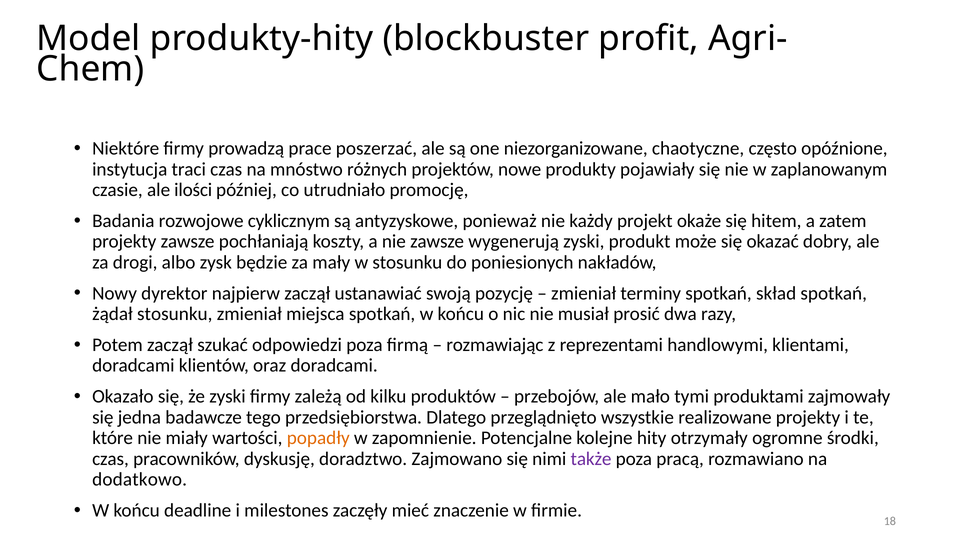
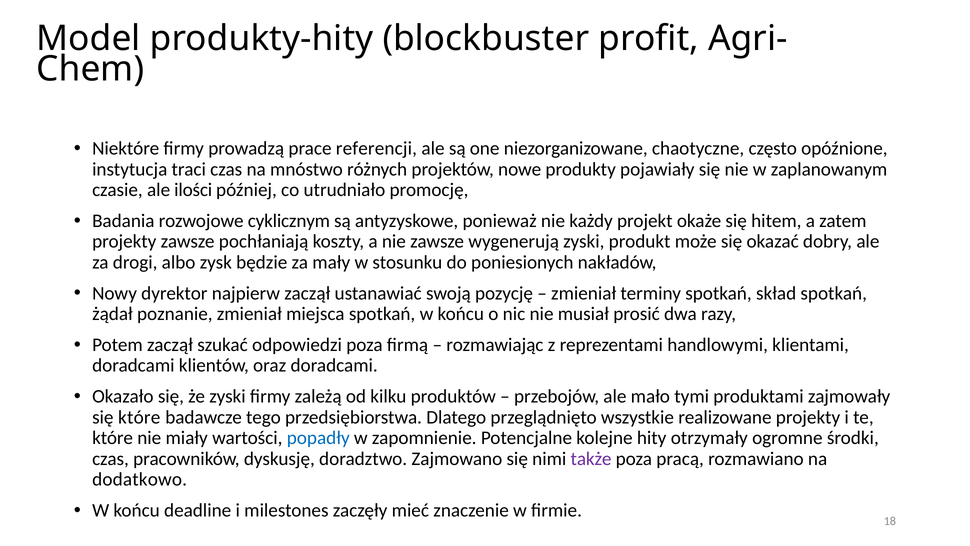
poszerzać: poszerzać -> referencji
żądał stosunku: stosunku -> poznanie
się jedna: jedna -> które
popadły colour: orange -> blue
